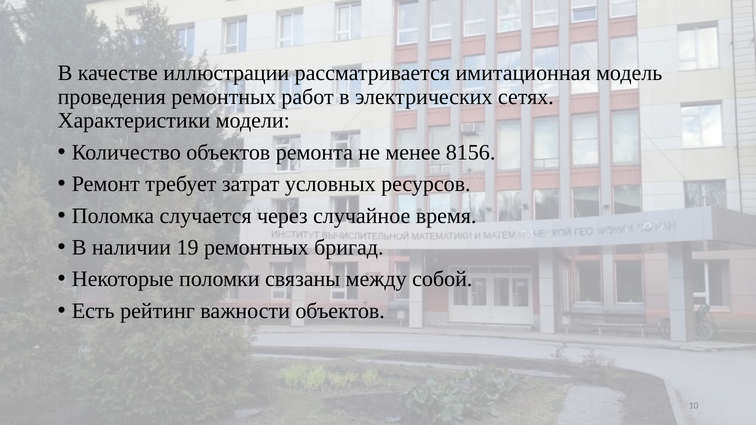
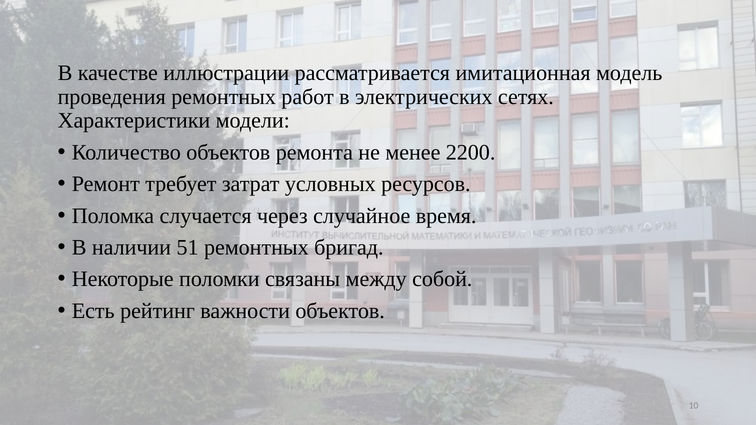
8156: 8156 -> 2200
19: 19 -> 51
